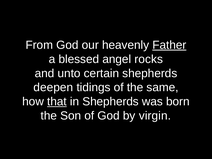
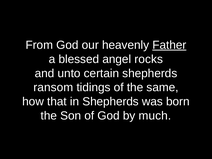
deepen: deepen -> ransom
that underline: present -> none
virgin: virgin -> much
